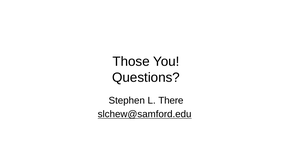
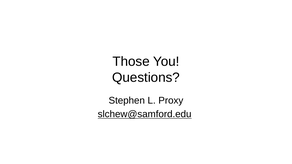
There: There -> Proxy
